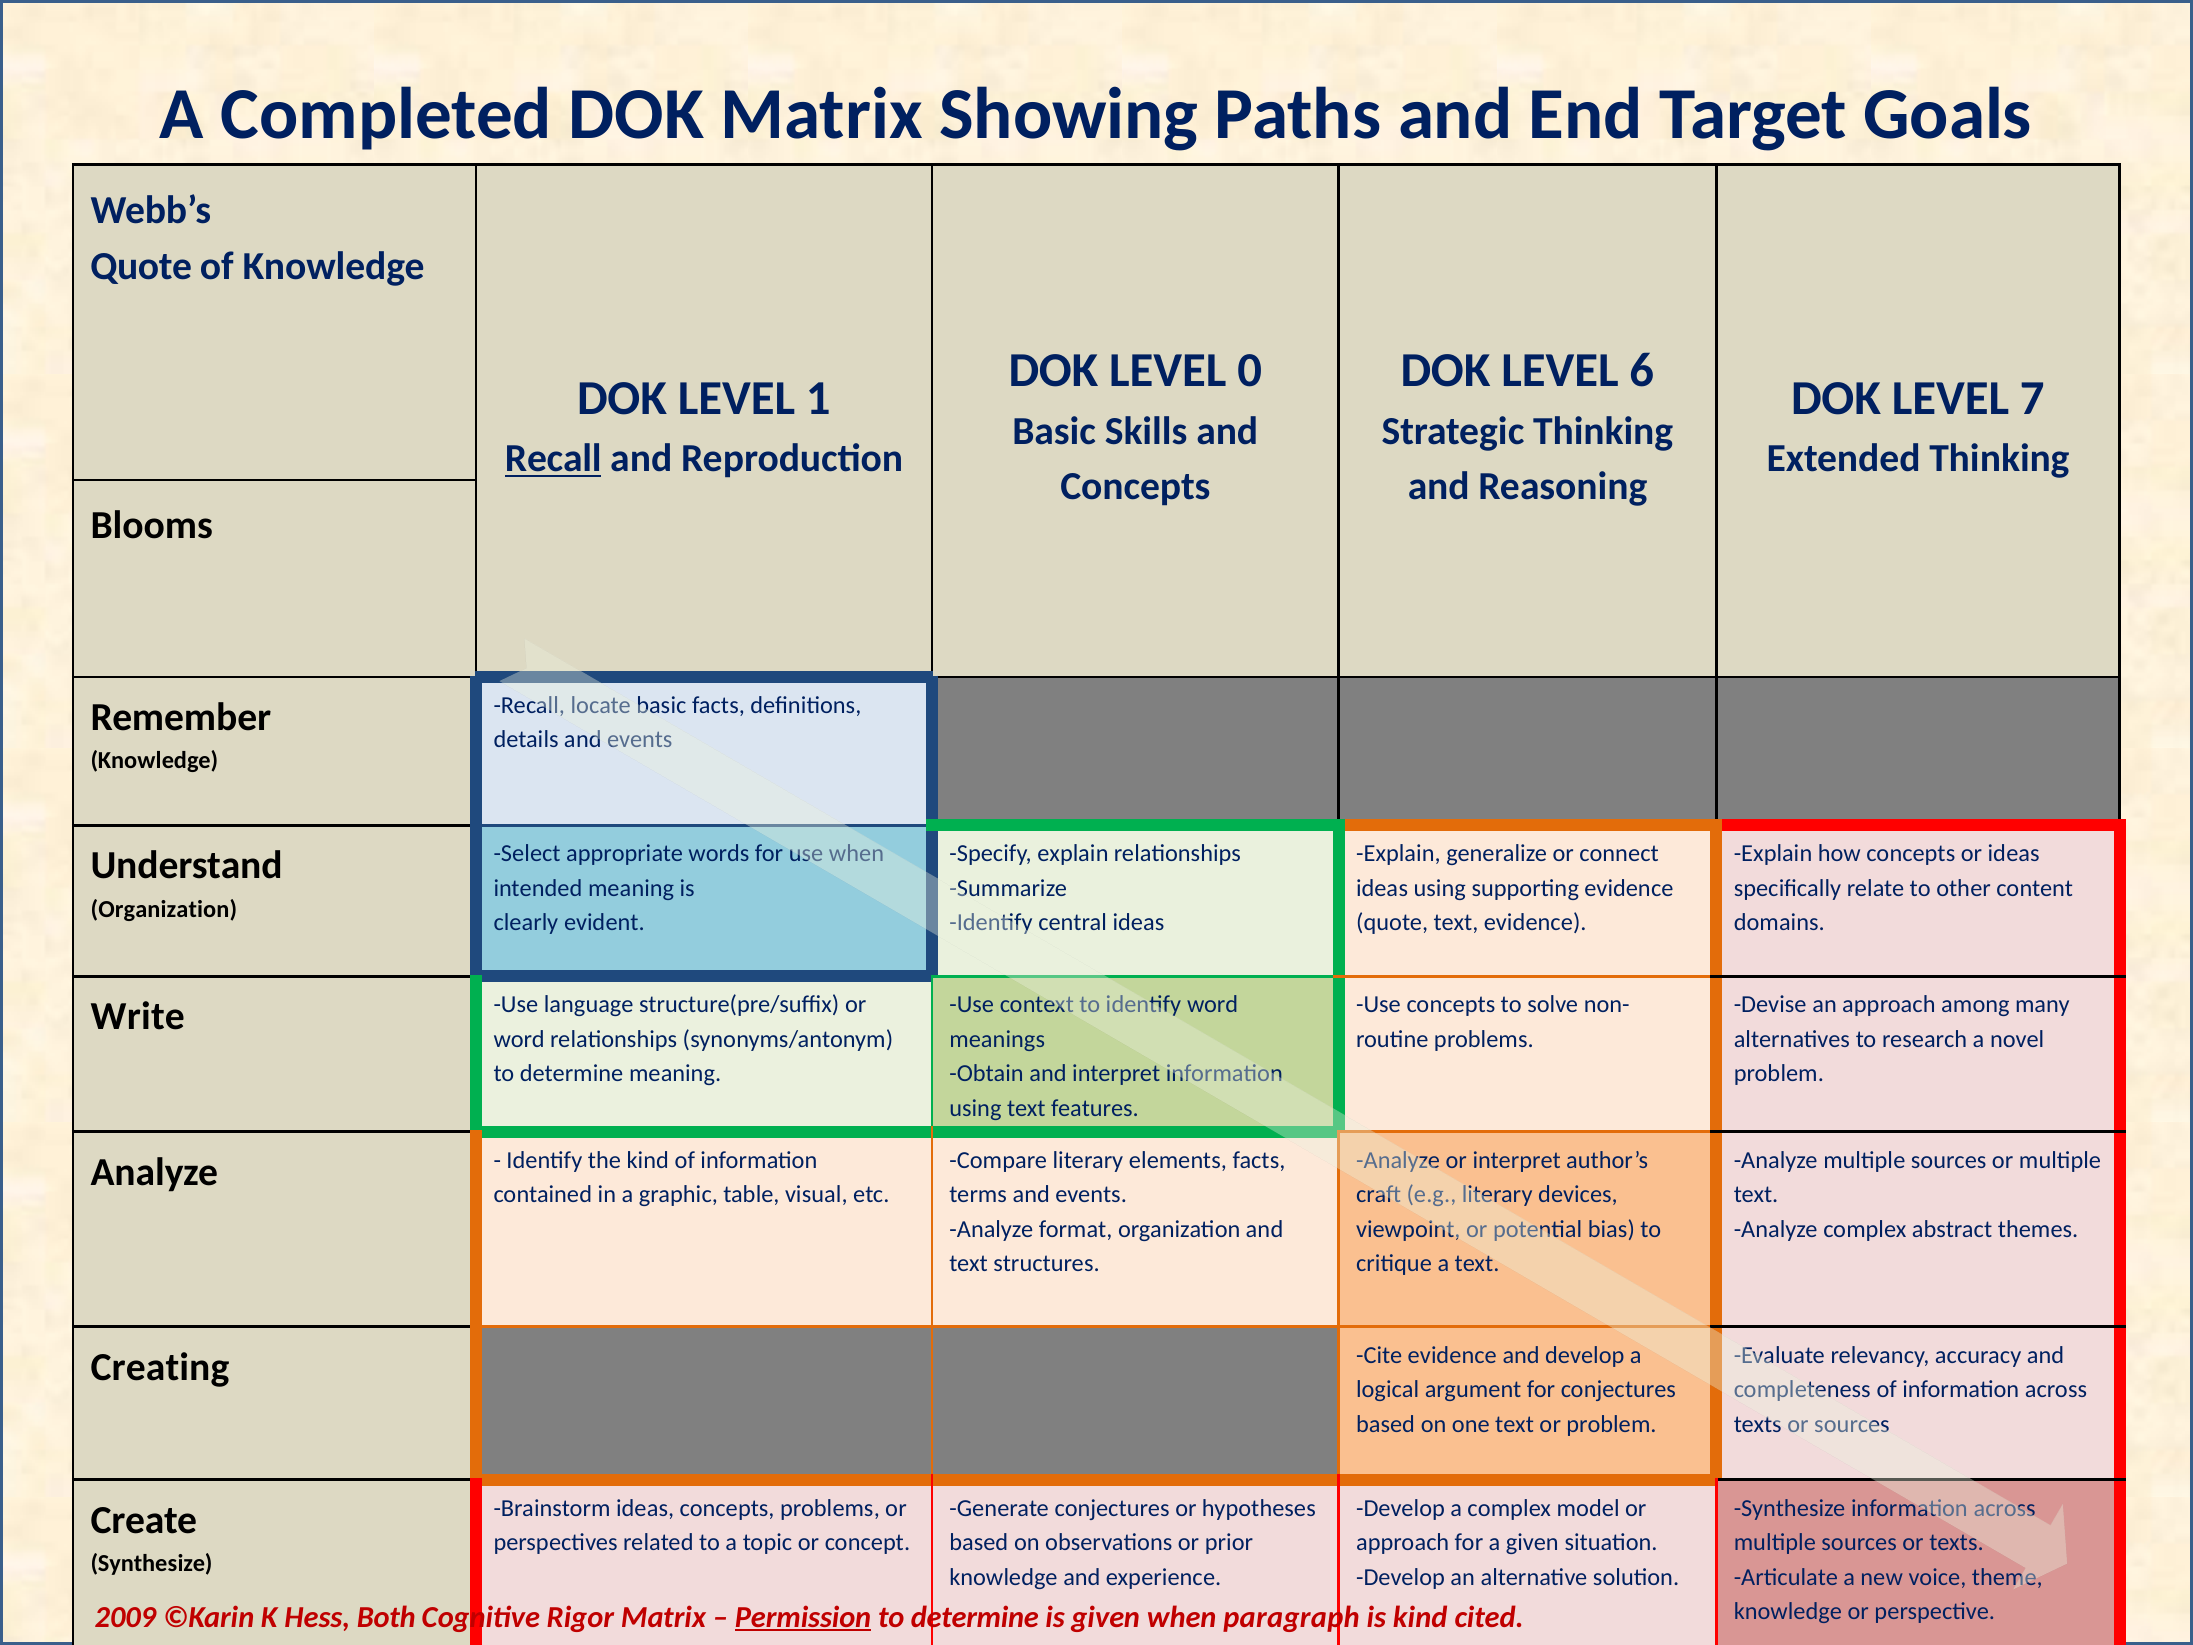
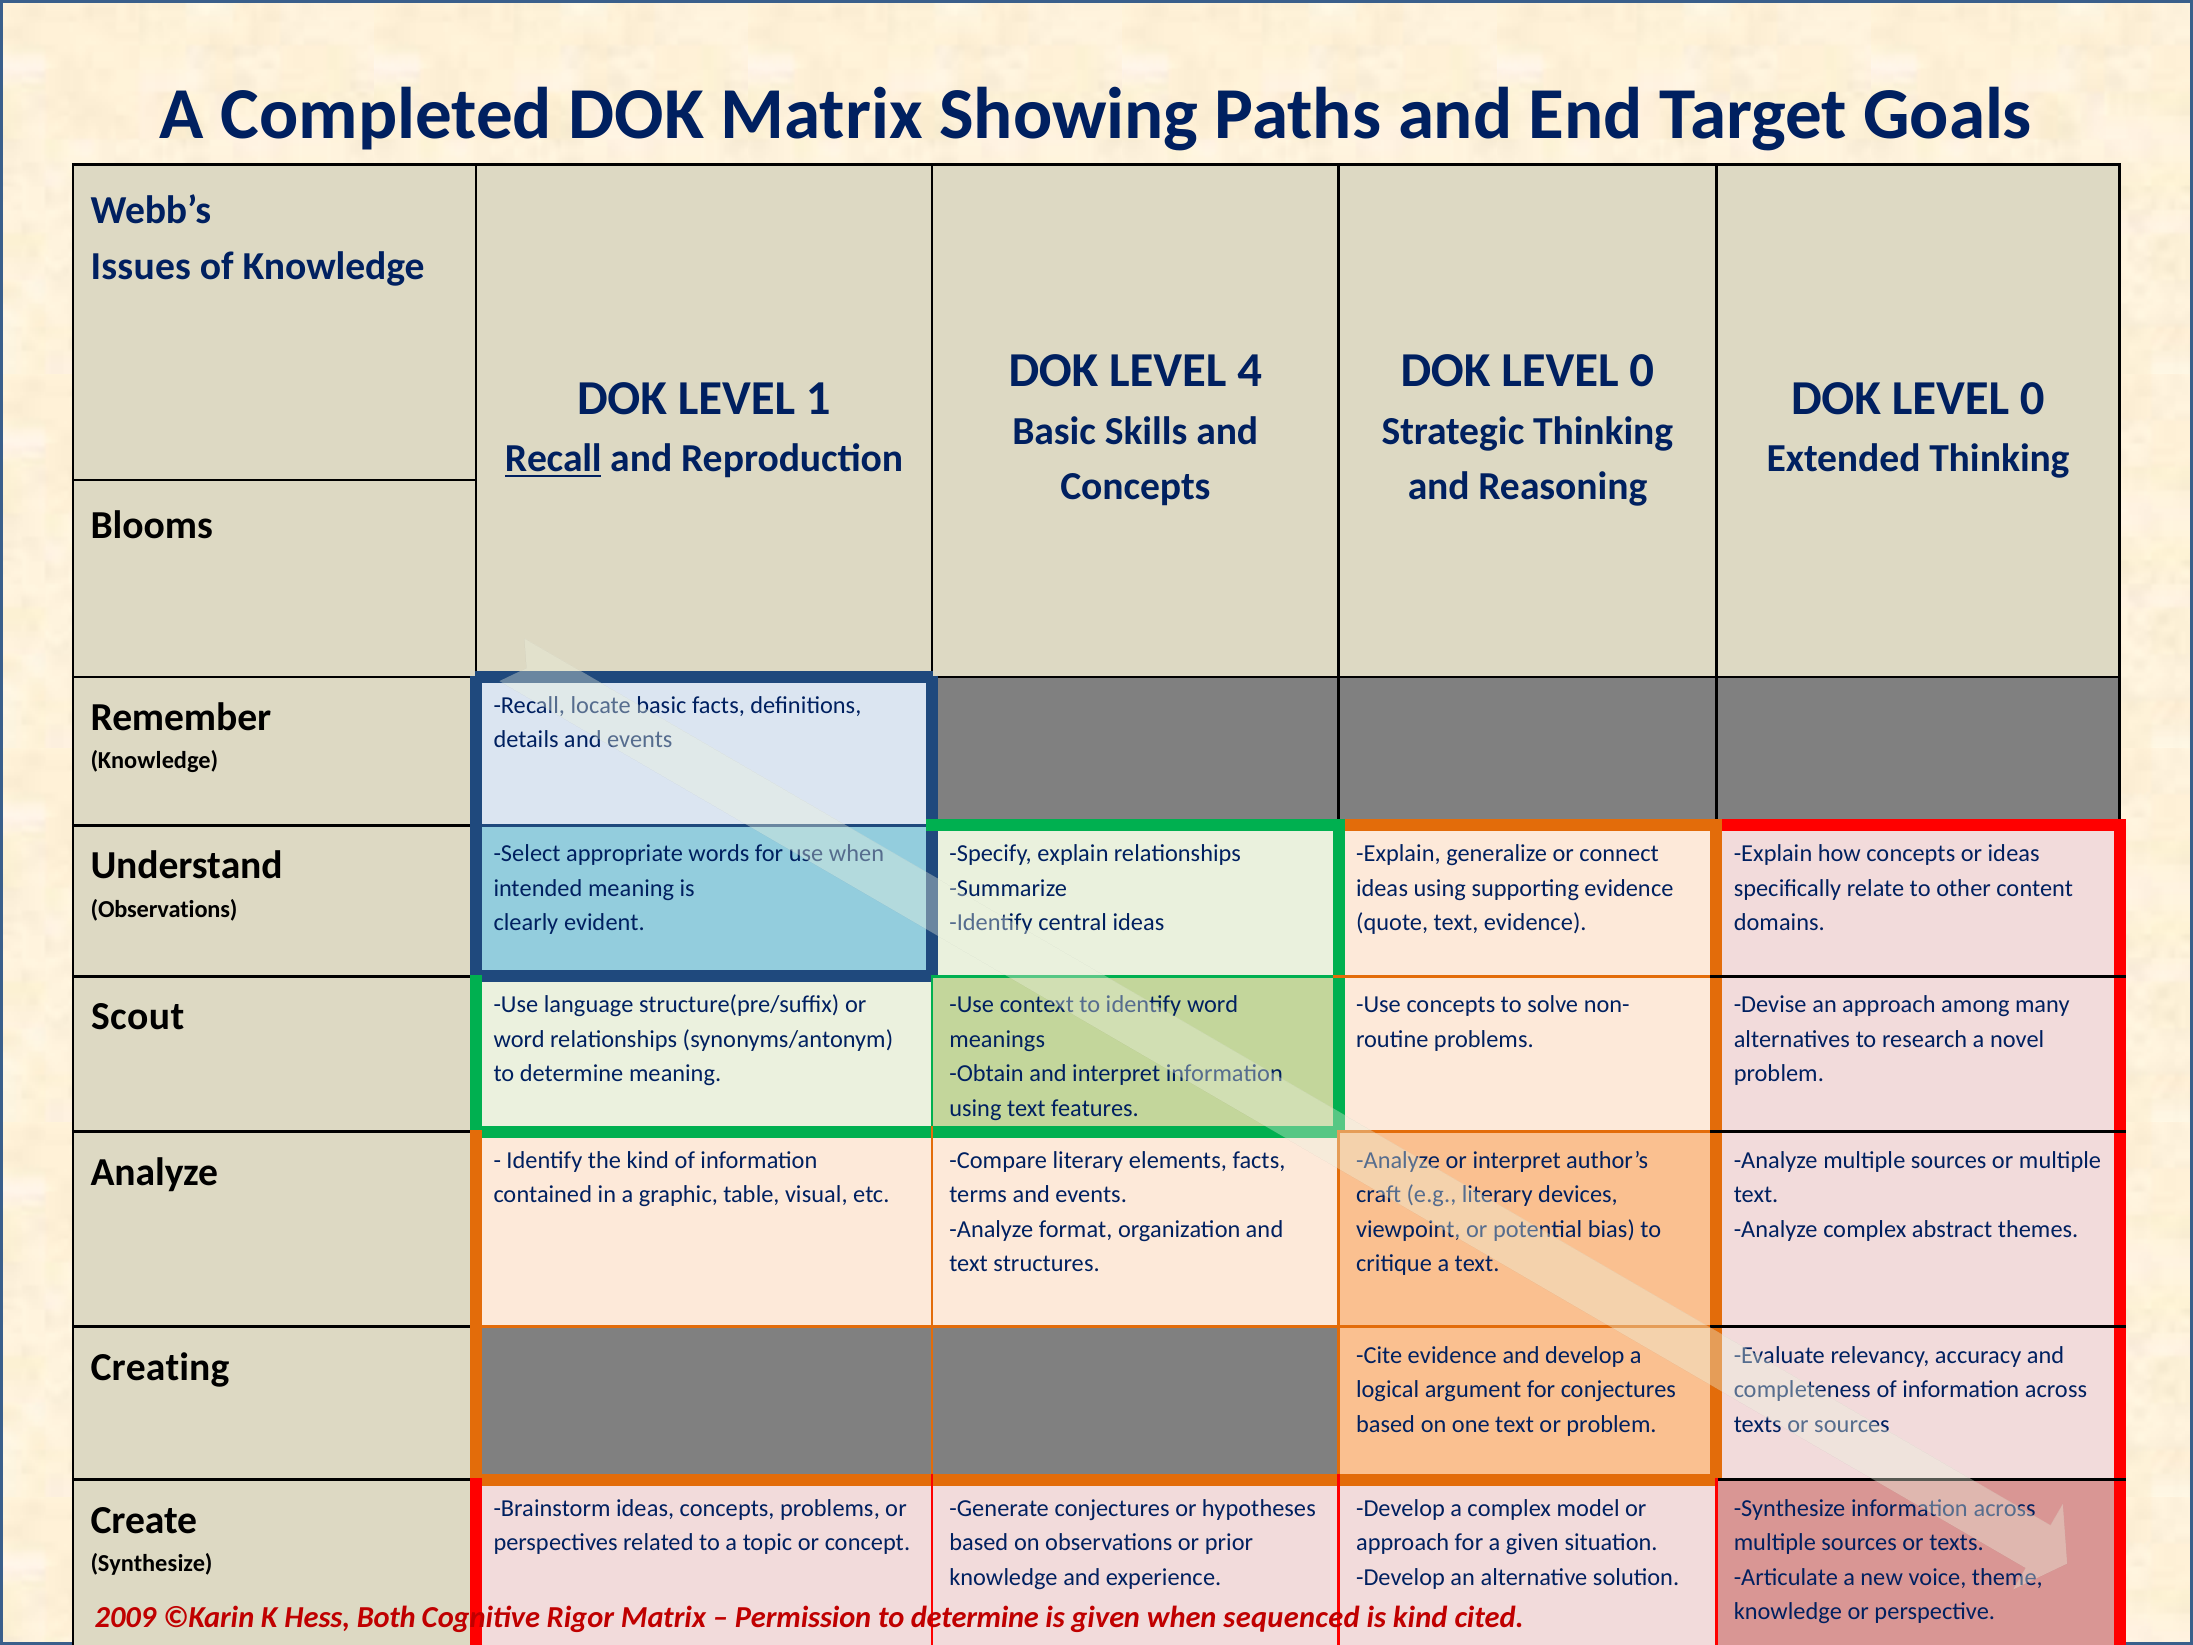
Quote at (141, 267): Quote -> Issues
0: 0 -> 4
6 at (1642, 370): 6 -> 0
7 at (2032, 398): 7 -> 0
Organization at (164, 909): Organization -> Observations
Write: Write -> Scout
Permission underline: present -> none
paragraph: paragraph -> sequenced
